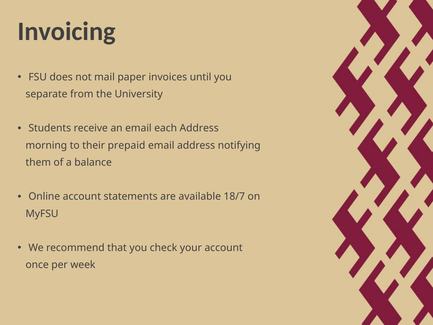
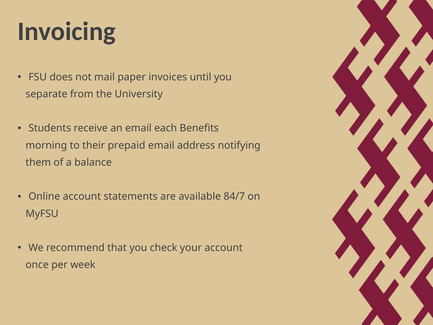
each Address: Address -> Benefits
18/7: 18/7 -> 84/7
